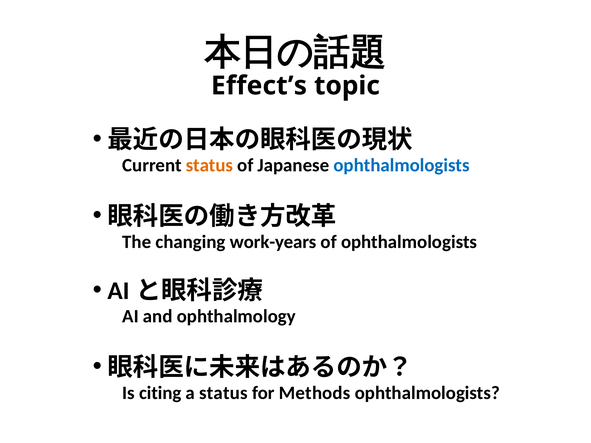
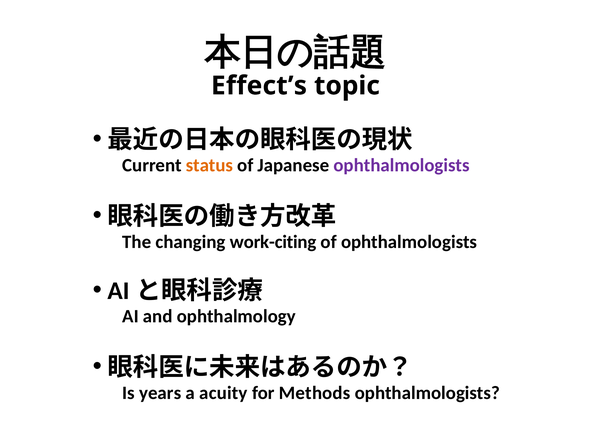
ophthalmologists at (402, 165) colour: blue -> purple
work-years: work-years -> work-citing
citing: citing -> years
a status: status -> acuity
